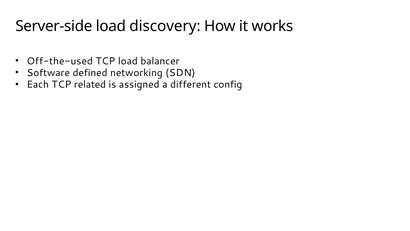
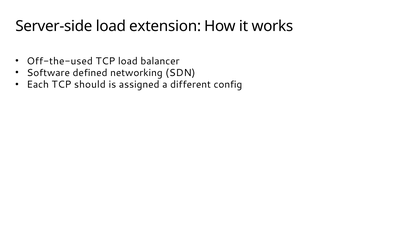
discovery: discovery -> extension
related: related -> should
